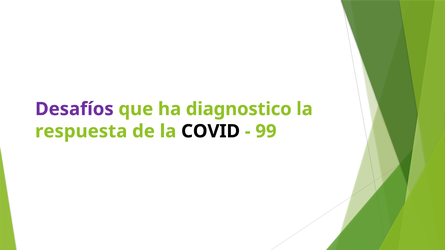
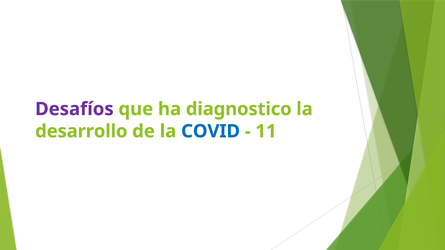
respuesta: respuesta -> desarrollo
COVID colour: black -> blue
99: 99 -> 11
